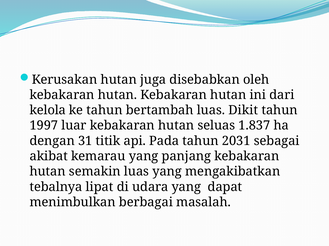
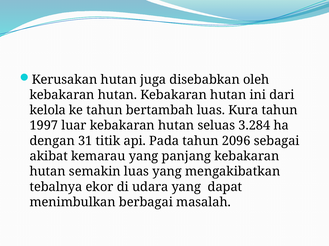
Dikit: Dikit -> Kura
1.837: 1.837 -> 3.284
2031: 2031 -> 2096
lipat: lipat -> ekor
